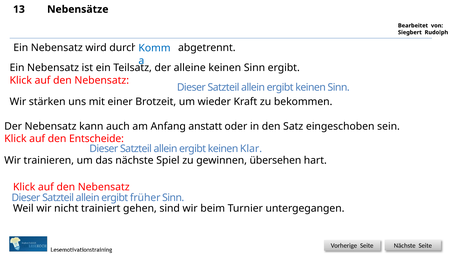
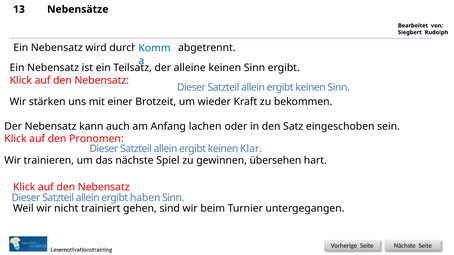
anstatt: anstatt -> lachen
Entscheide: Entscheide -> Pronomen
früher: früher -> haben
